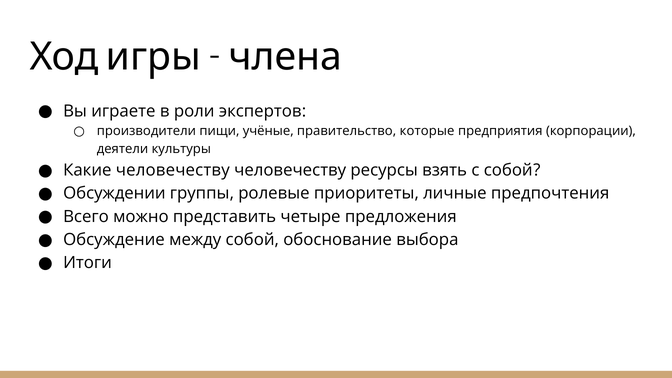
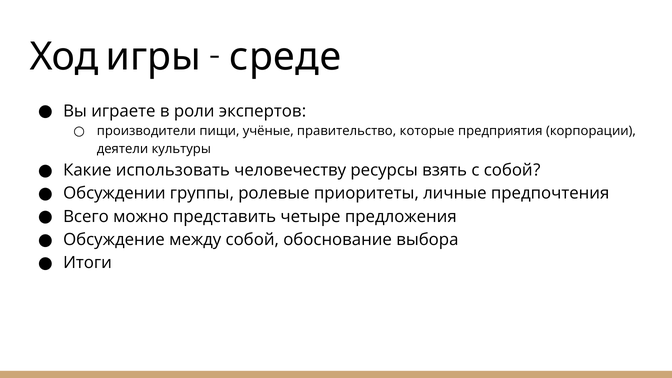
члена: члена -> среде
Какие человечеству: человечеству -> использовать
